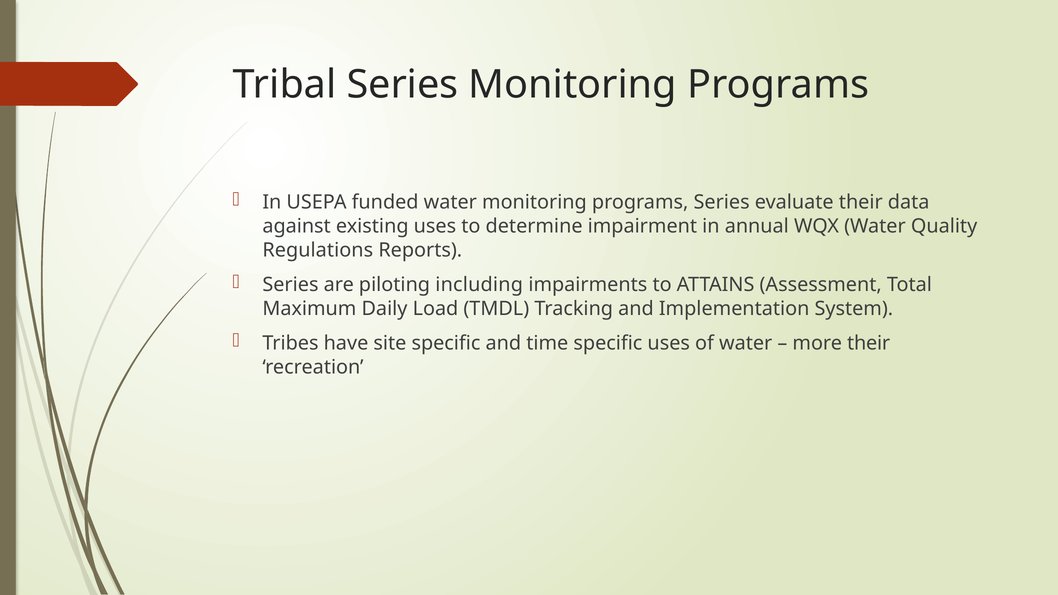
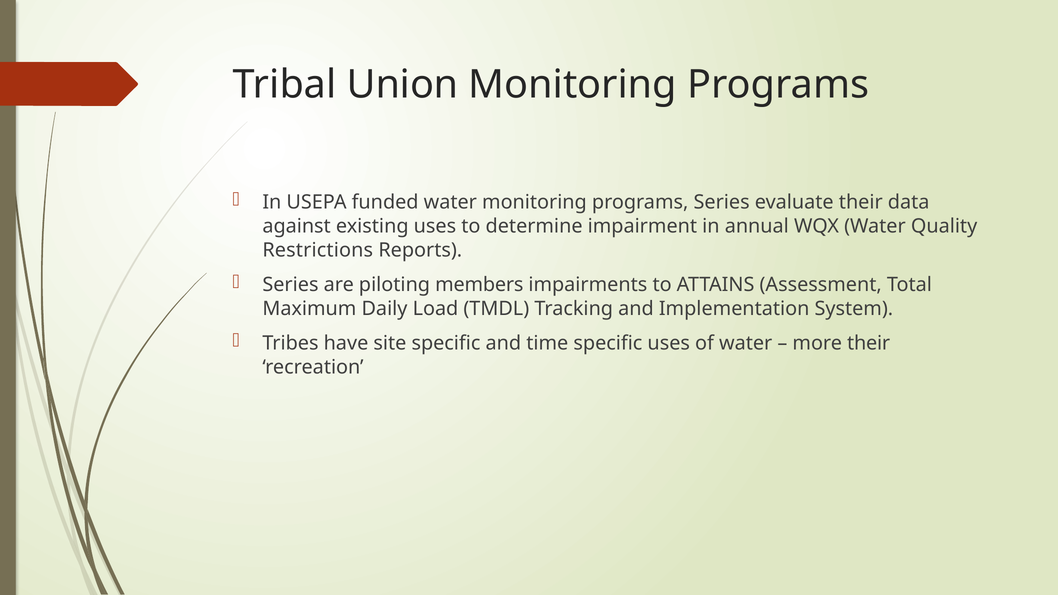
Tribal Series: Series -> Union
Regulations: Regulations -> Restrictions
including: including -> members
